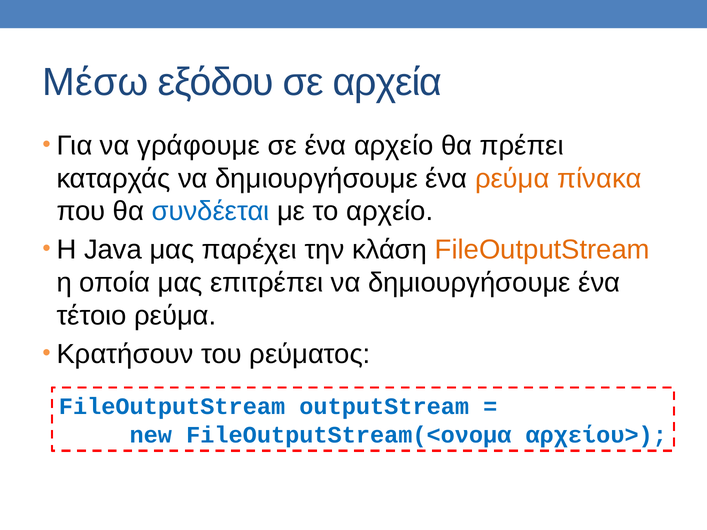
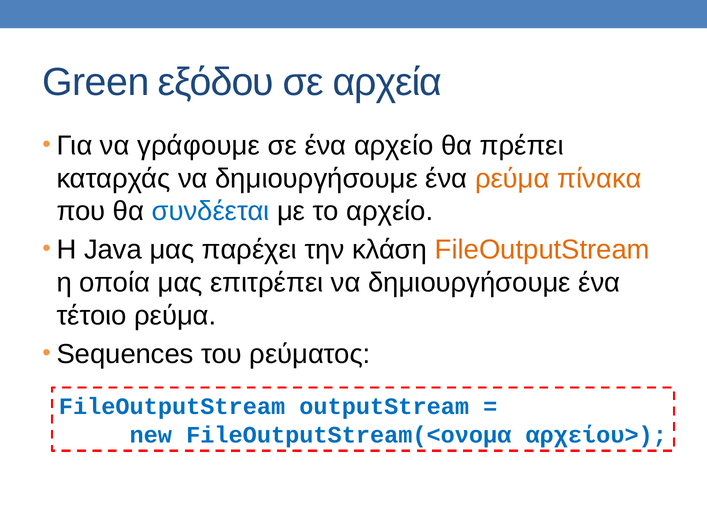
Μέσω: Μέσω -> Green
Κρατήσουν: Κρατήσουν -> Sequences
